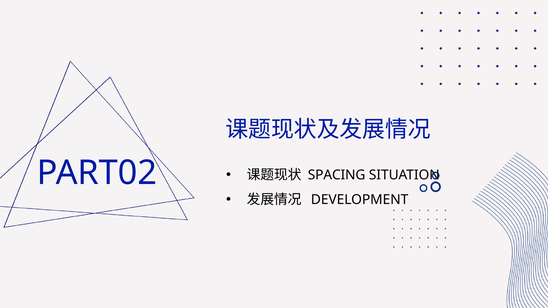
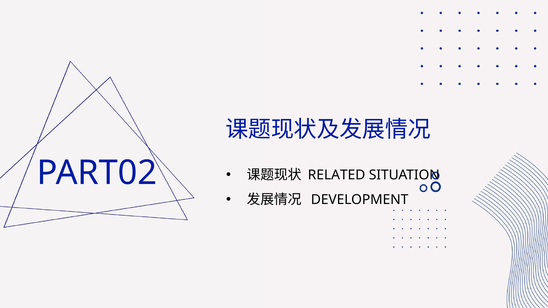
SPACING: SPACING -> RELATED
